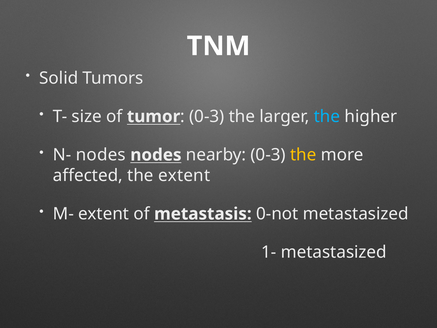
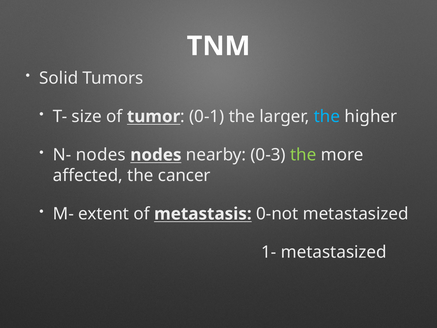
0-3 at (207, 116): 0-3 -> 0-1
the at (303, 155) colour: yellow -> light green
the extent: extent -> cancer
